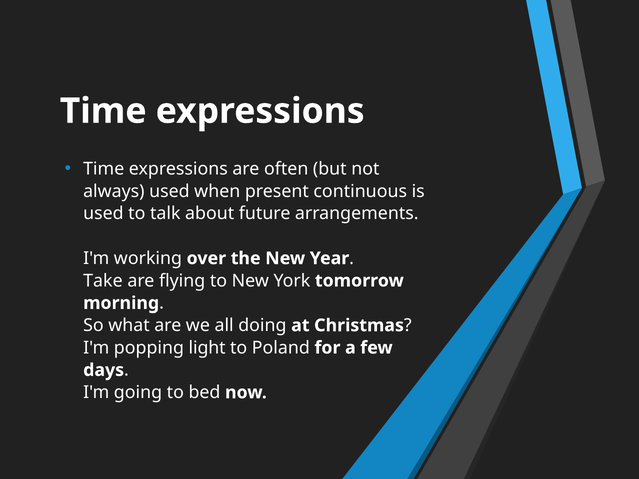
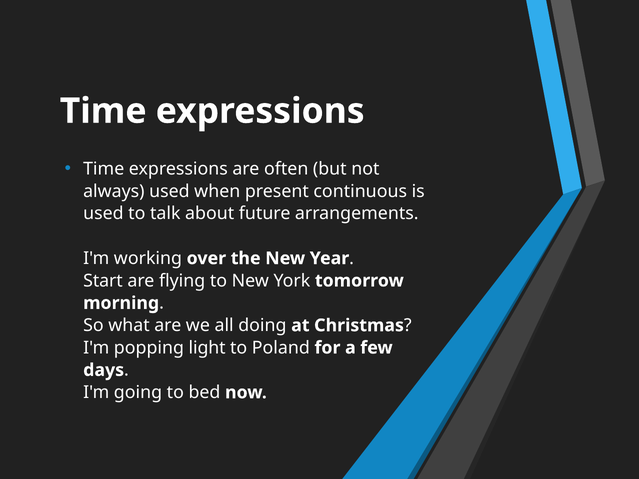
Take: Take -> Start
